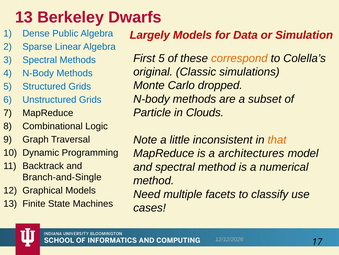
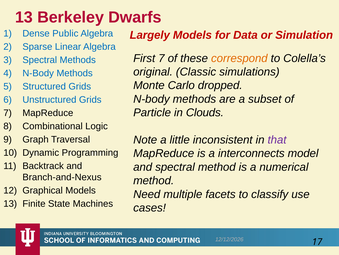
First 5: 5 -> 7
that colour: orange -> purple
architectures: architectures -> interconnects
Branch-and-Single: Branch-and-Single -> Branch-and-Nexus
